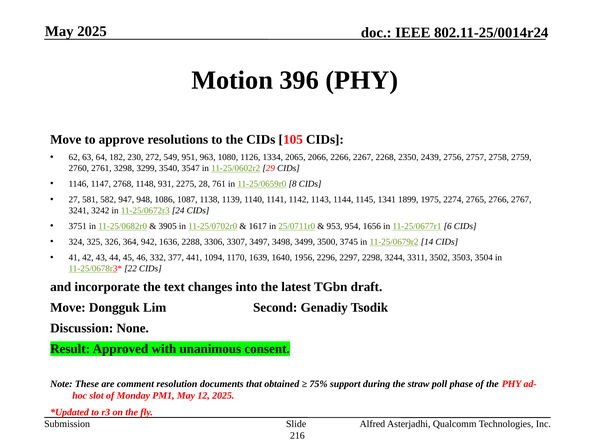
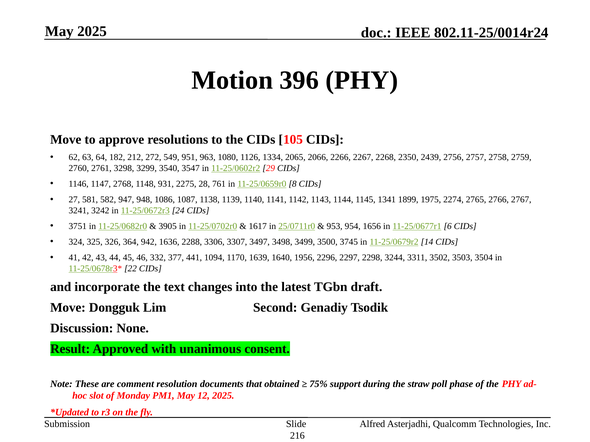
230: 230 -> 212
